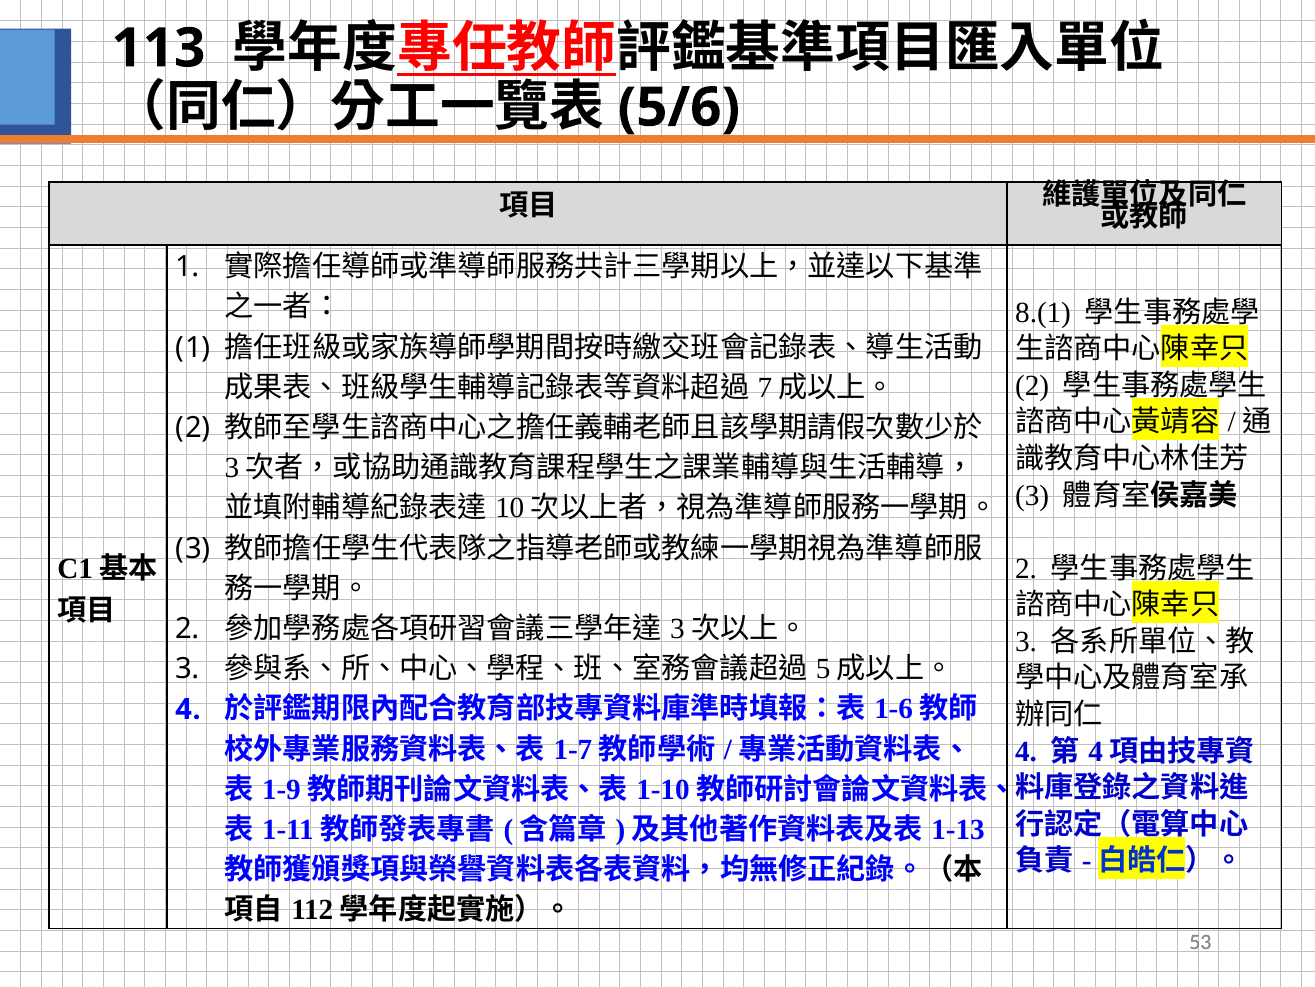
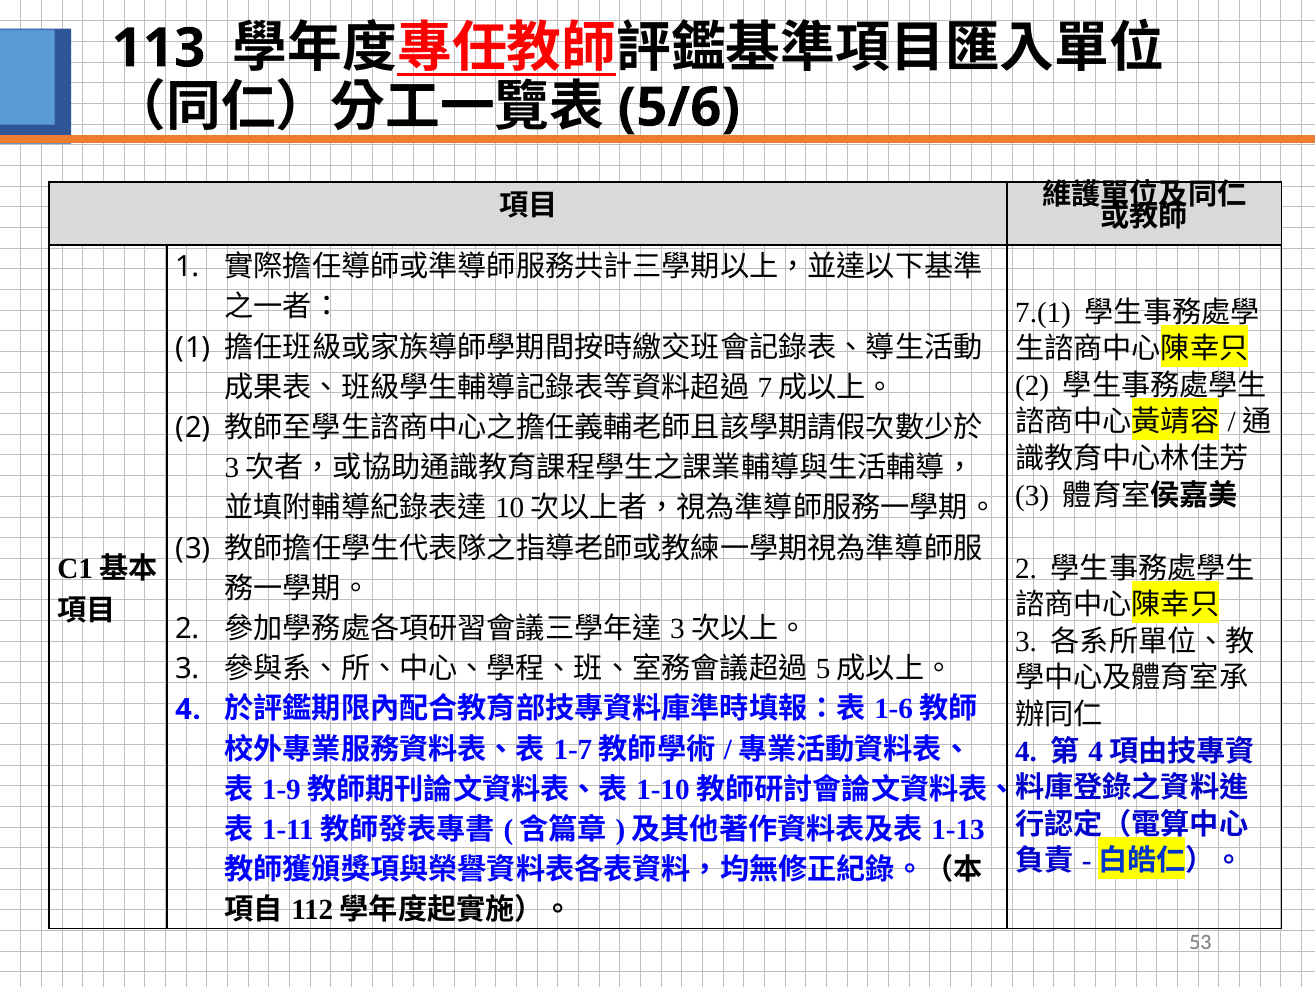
8.(1: 8.(1 -> 7.(1
